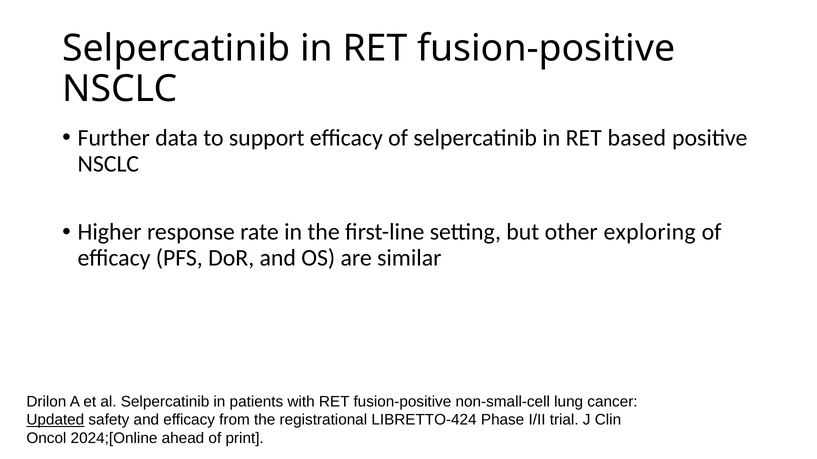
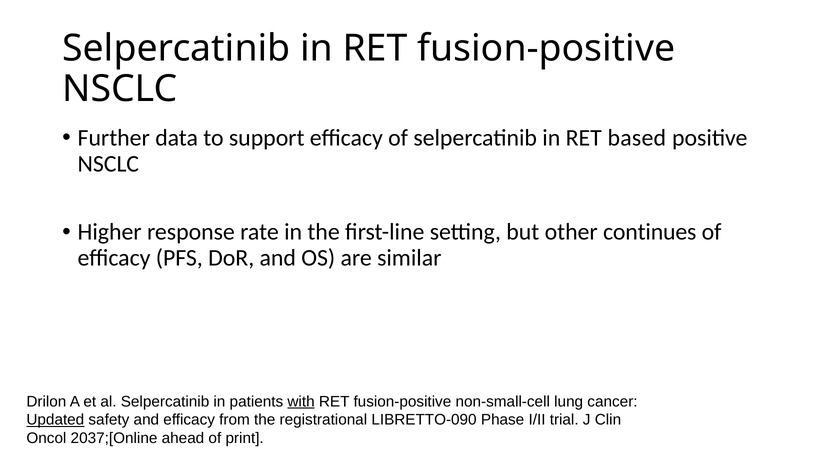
exploring: exploring -> continues
with underline: none -> present
LIBRETTO-424: LIBRETTO-424 -> LIBRETTO-090
2024;[Online: 2024;[Online -> 2037;[Online
